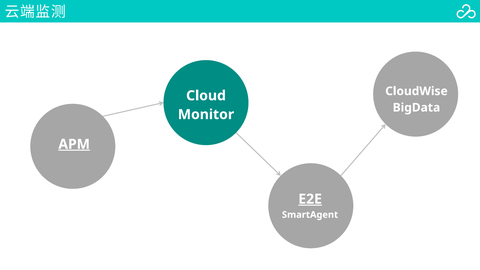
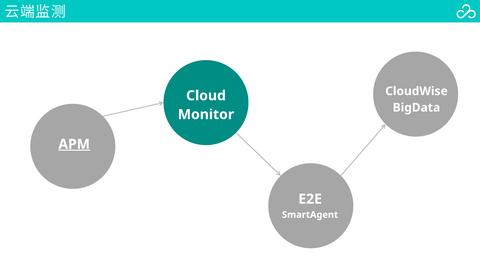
E2E underline: present -> none
